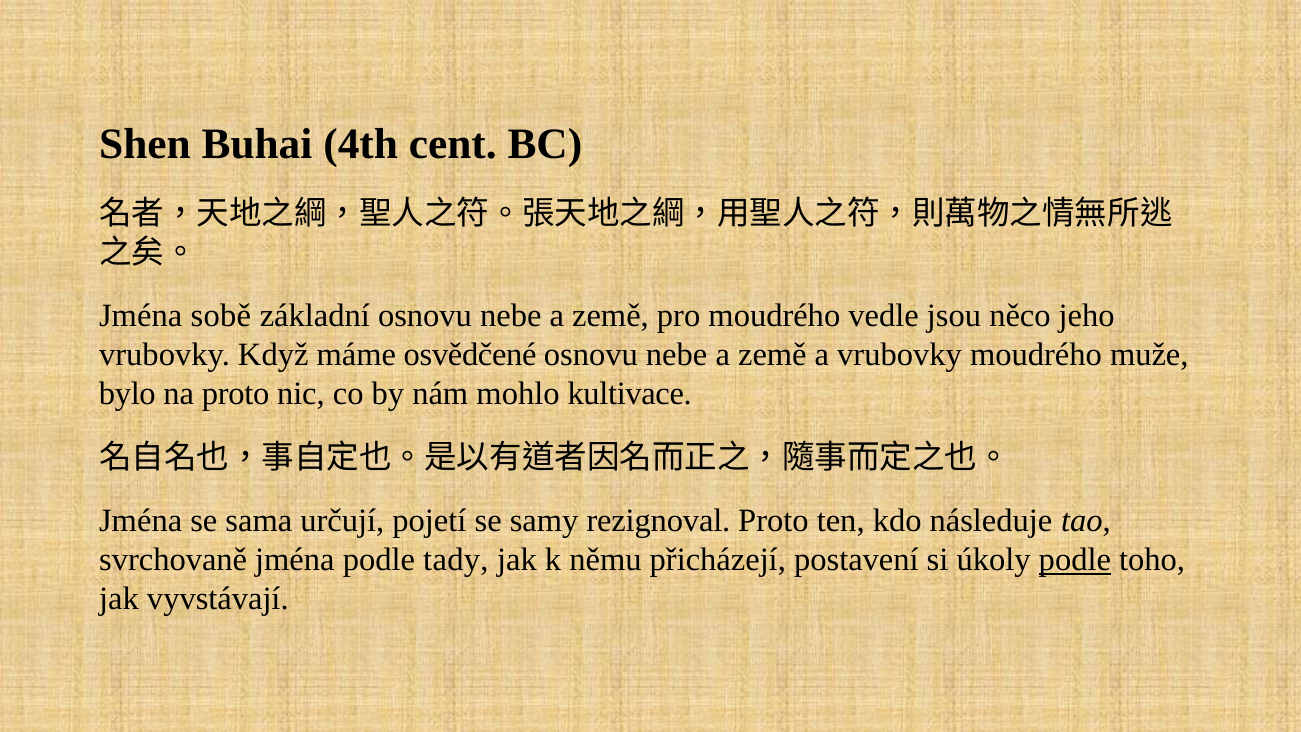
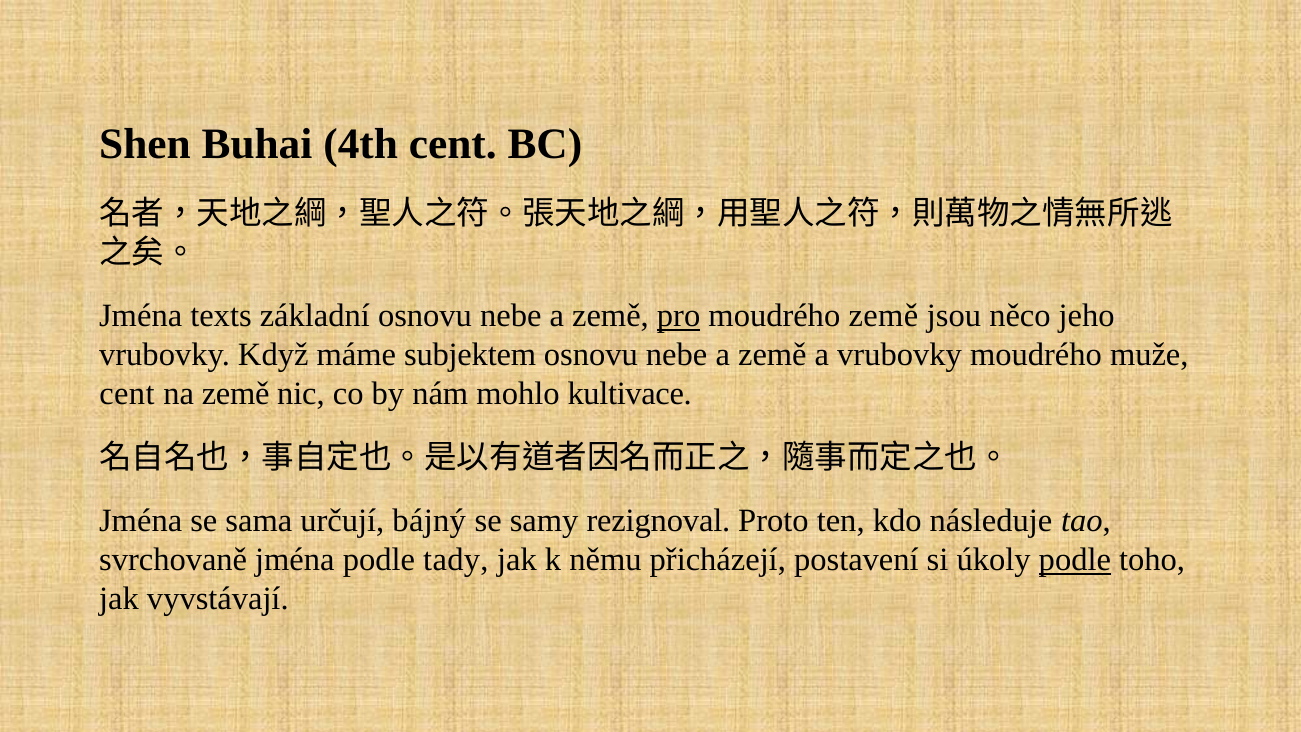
sobě: sobě -> texts
pro underline: none -> present
moudrého vedle: vedle -> země
osvědčené: osvědčené -> subjektem
bylo at (127, 394): bylo -> cent
na proto: proto -> země
pojetí: pojetí -> bájný
